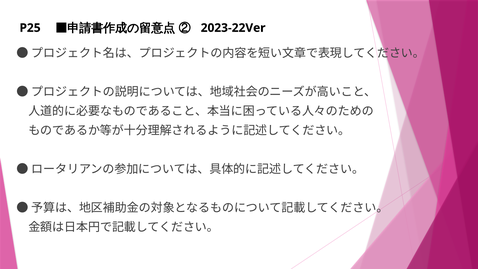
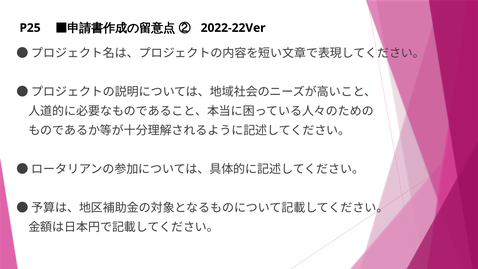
2023-22Ver: 2023-22Ver -> 2022-22Ver
